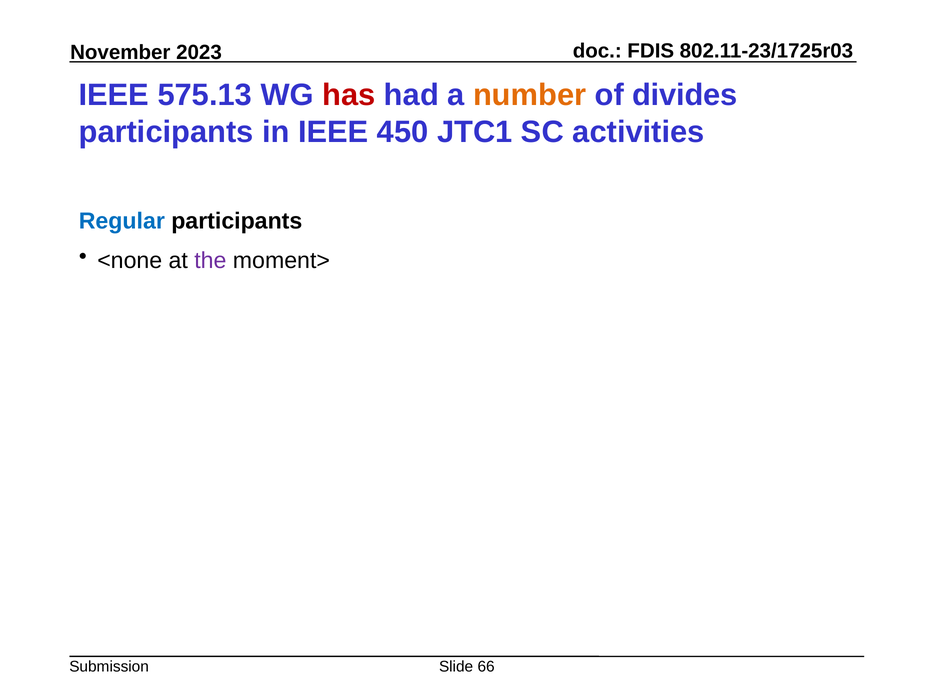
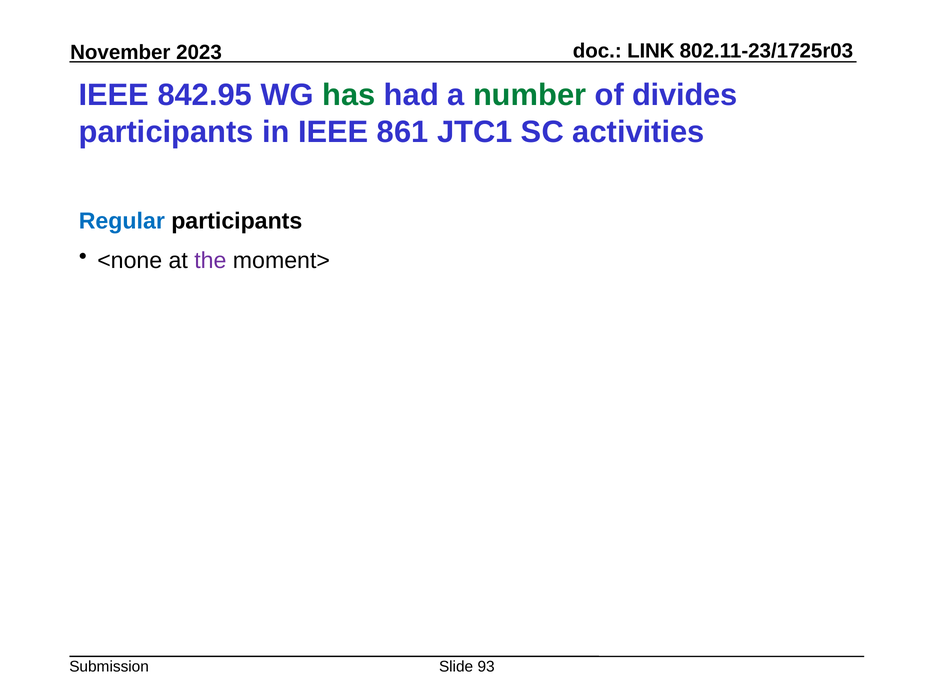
FDIS: FDIS -> LINK
575.13: 575.13 -> 842.95
has colour: red -> green
number colour: orange -> green
450: 450 -> 861
66: 66 -> 93
